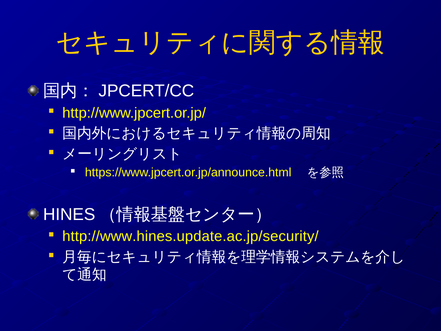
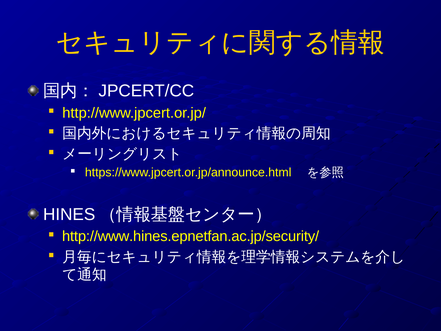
http://www.hines.update.ac.jp/security/: http://www.hines.update.ac.jp/security/ -> http://www.hines.epnetfan.ac.jp/security/
